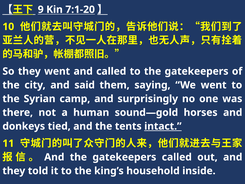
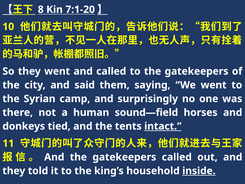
9: 9 -> 8
sound—gold: sound—gold -> sound—field
inside underline: none -> present
